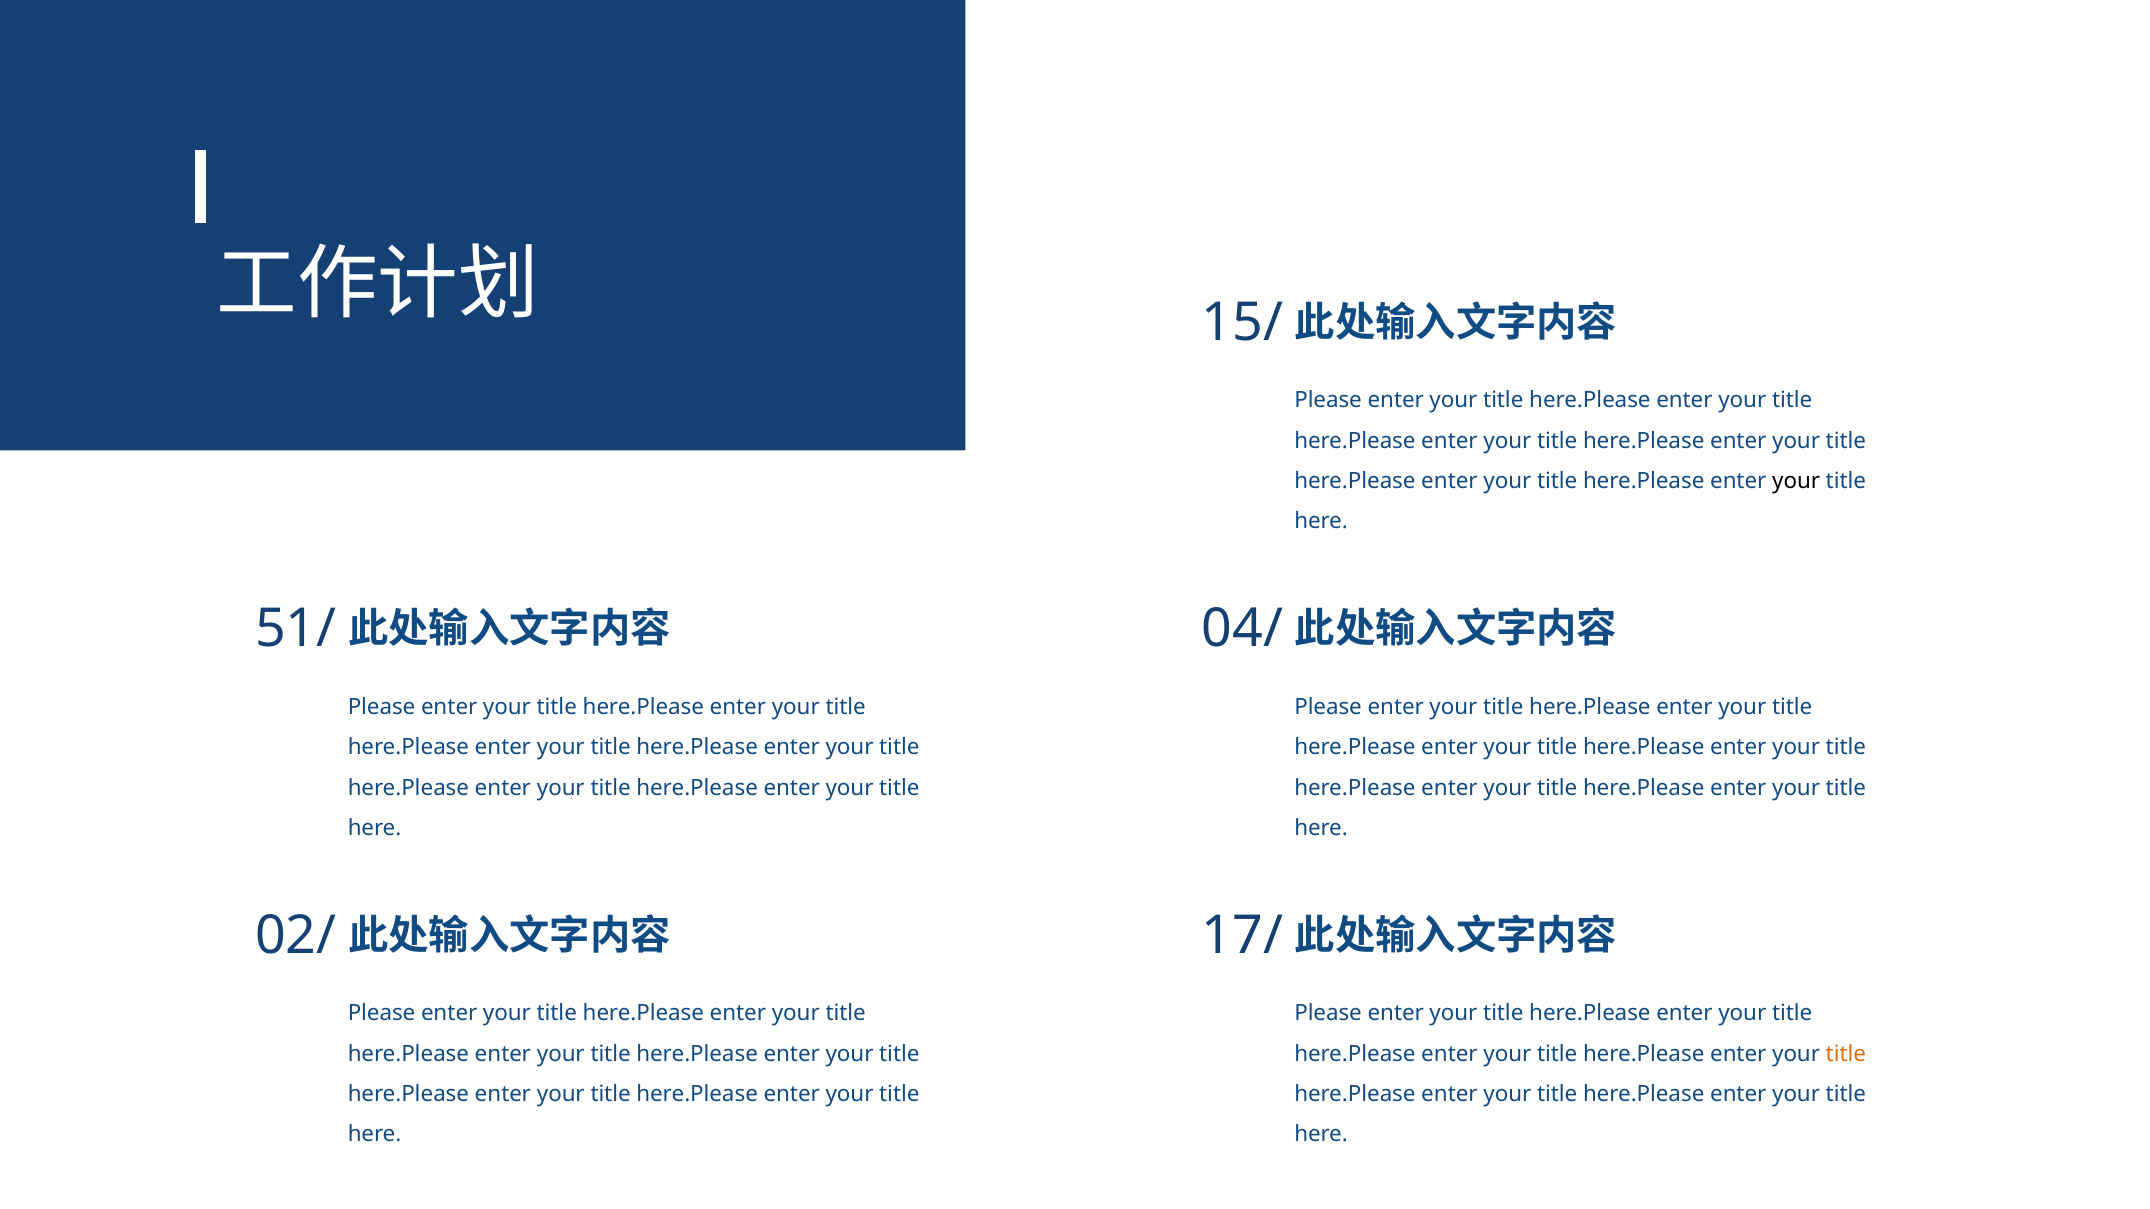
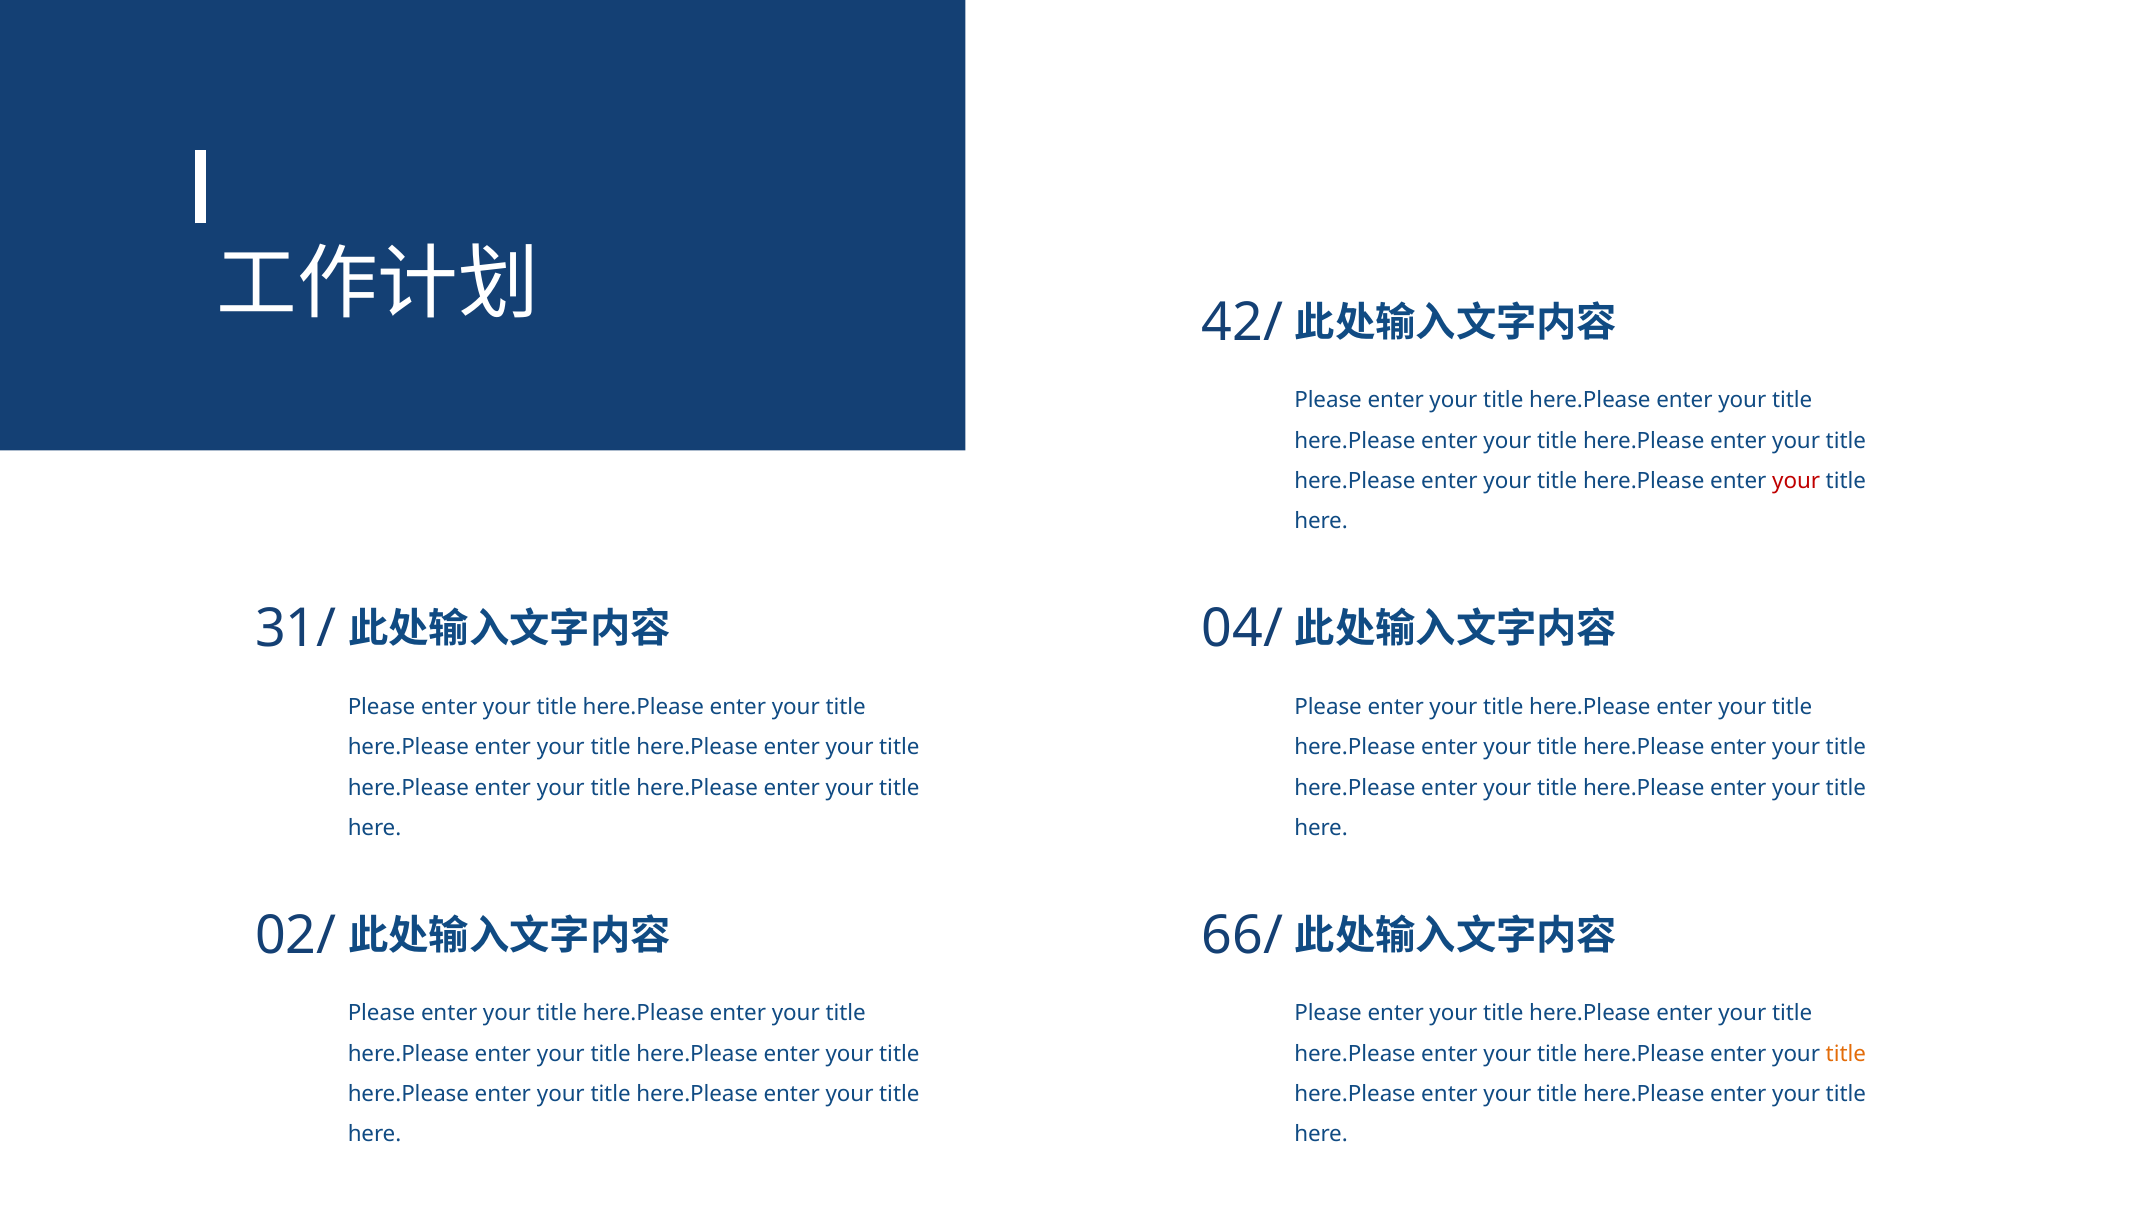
15/: 15/ -> 42/
your at (1796, 481) colour: black -> red
51/: 51/ -> 31/
17/: 17/ -> 66/
